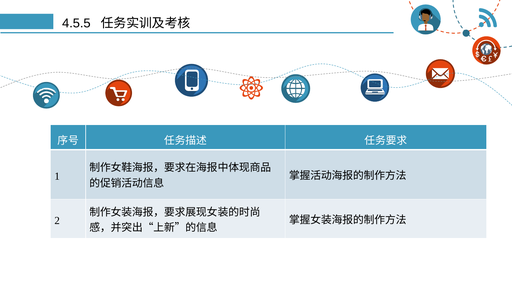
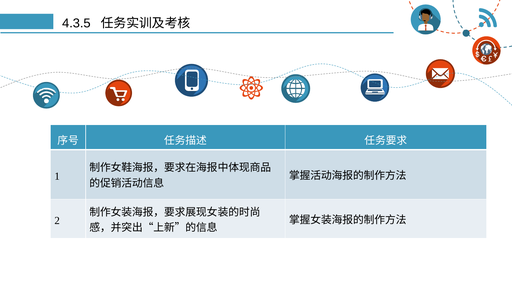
4.5.5: 4.5.5 -> 4.3.5
